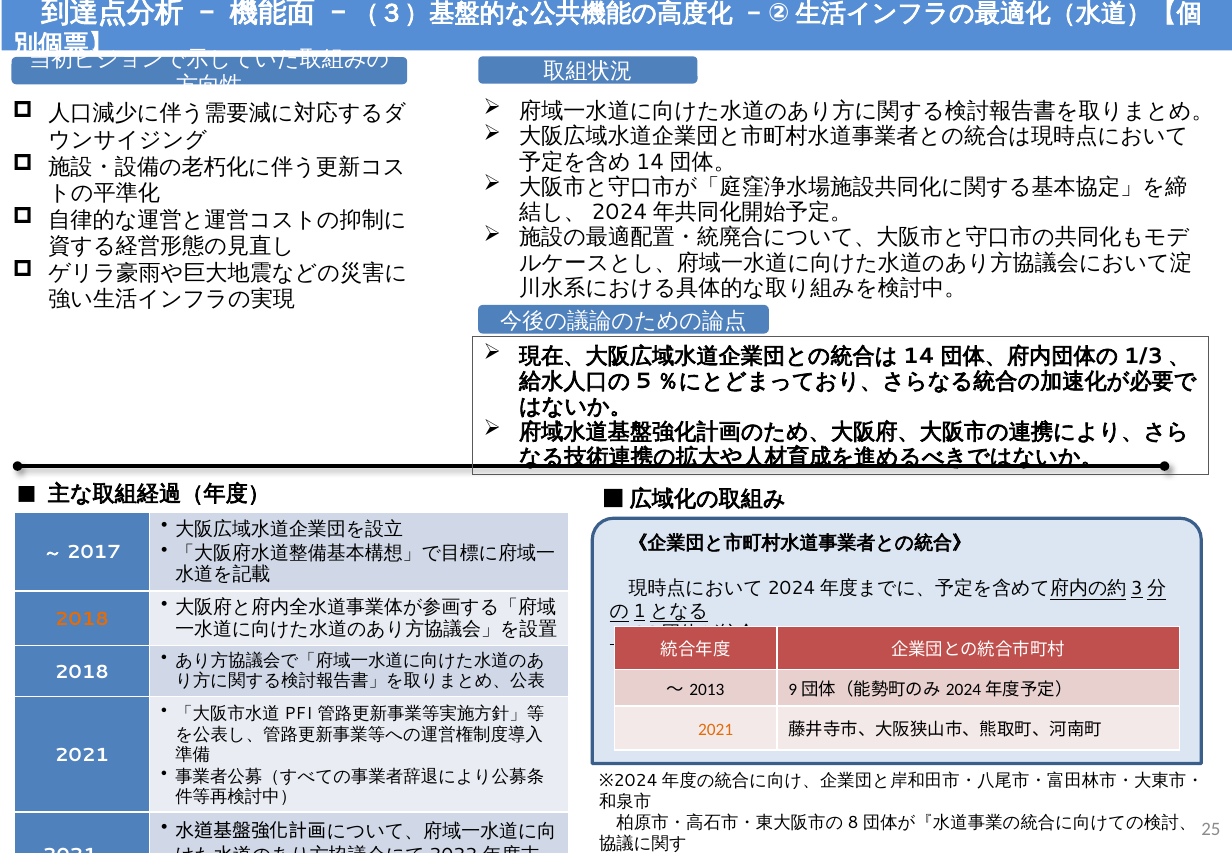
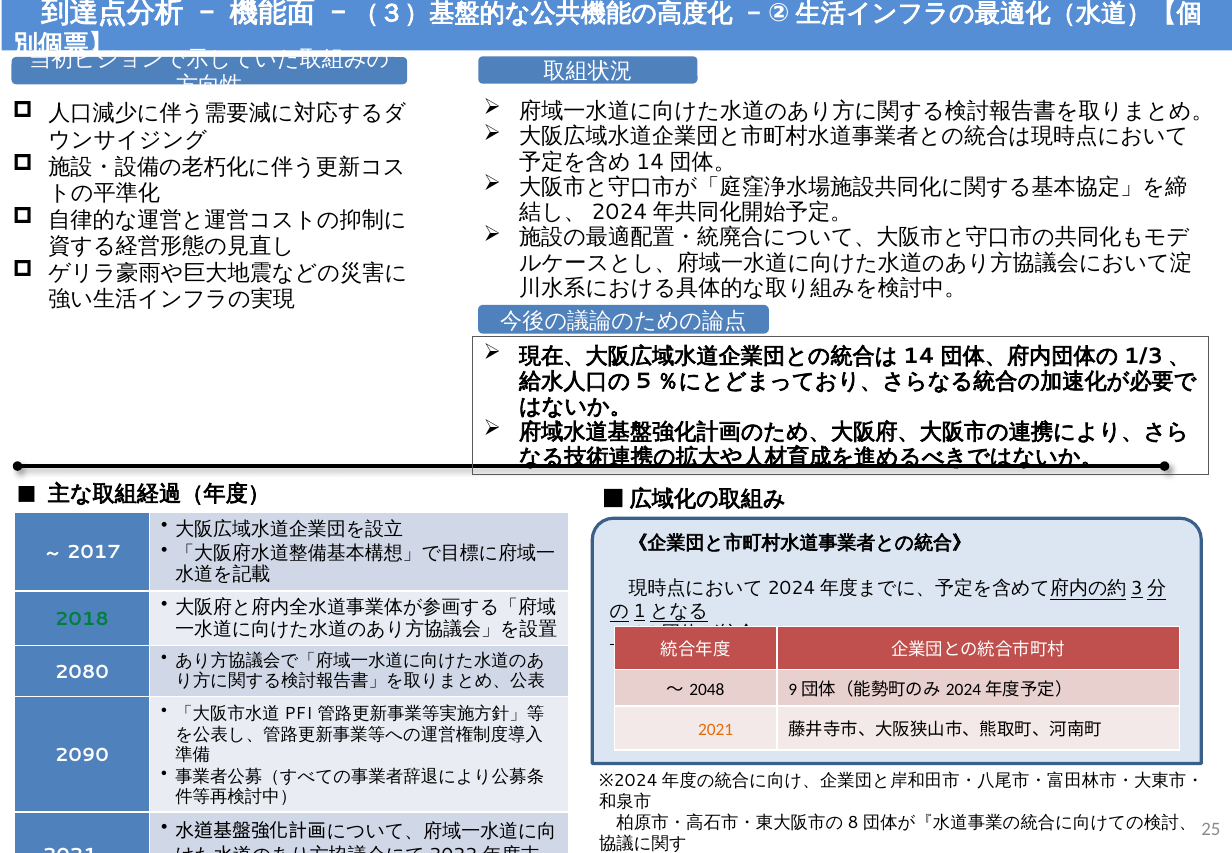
2018 at (82, 619) colour: orange -> green
2018 at (82, 672): 2018 -> 2080
2013: 2013 -> 2048
2021 at (82, 755): 2021 -> 2090
